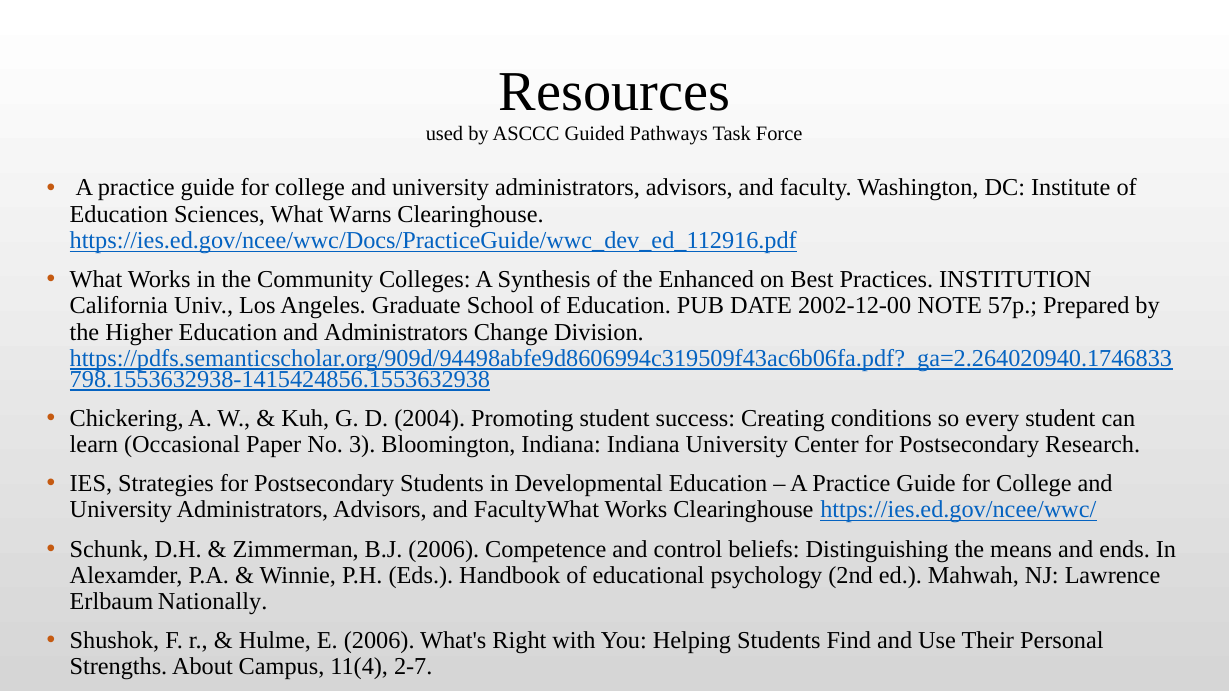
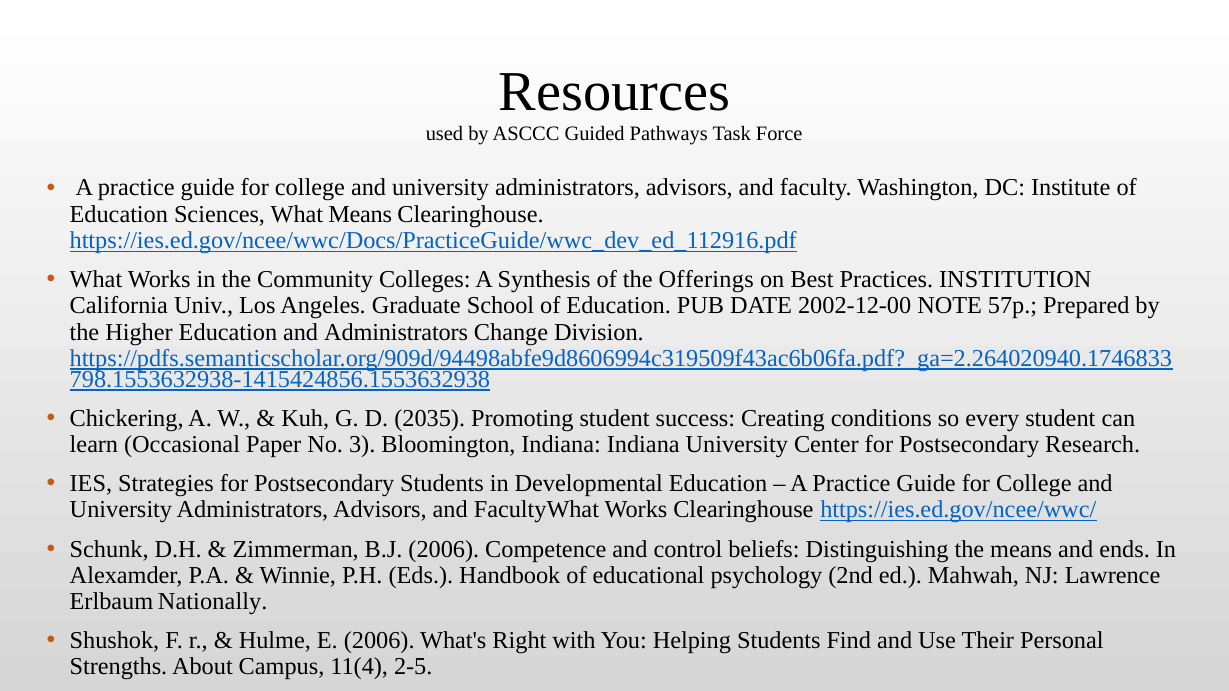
What Warns: Warns -> Means
Enhanced: Enhanced -> Offerings
2004: 2004 -> 2035
2-7: 2-7 -> 2-5
